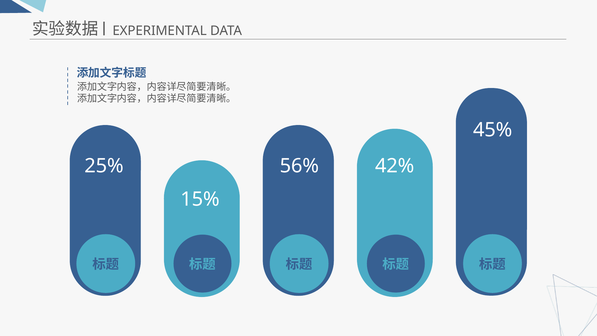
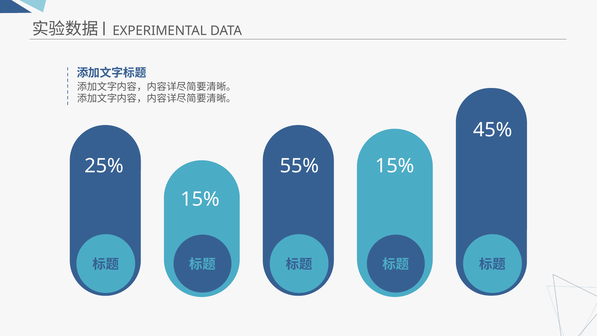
56%: 56% -> 55%
42% at (395, 166): 42% -> 15%
